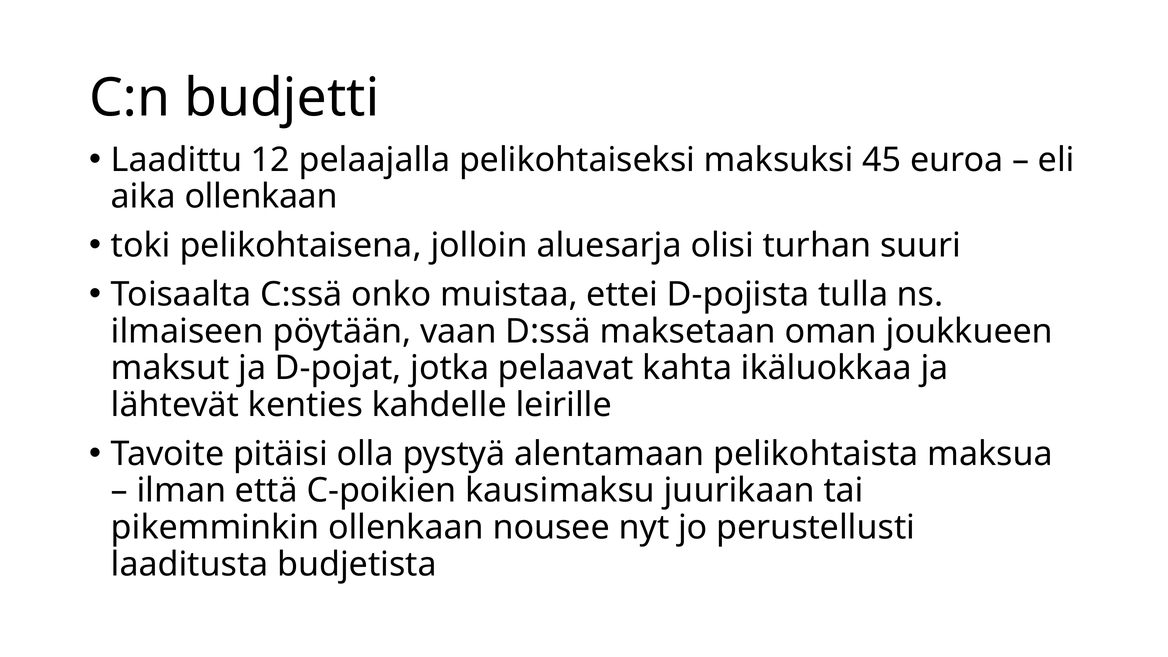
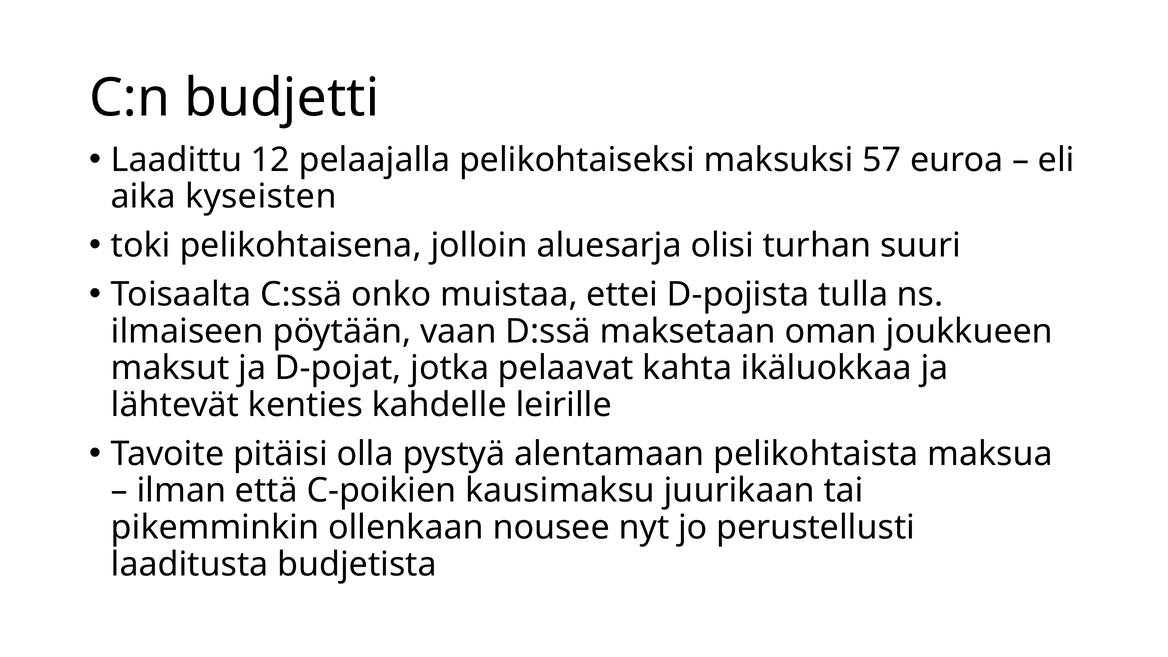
45: 45 -> 57
aika ollenkaan: ollenkaan -> kyseisten
